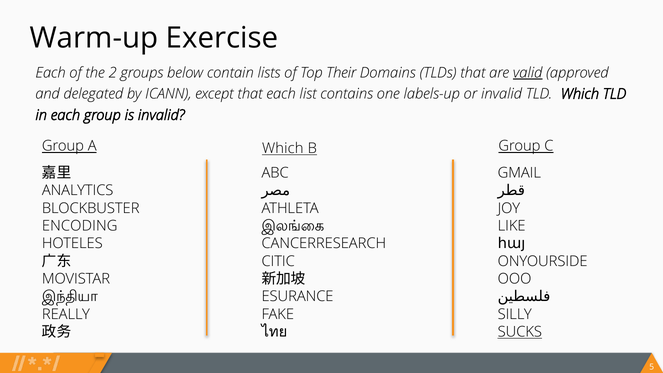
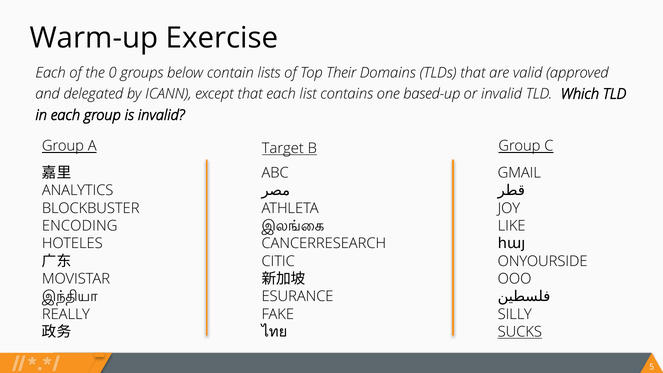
2: 2 -> 0
valid underline: present -> none
labels-up: labels-up -> based-up
Which at (283, 148): Which -> Target
